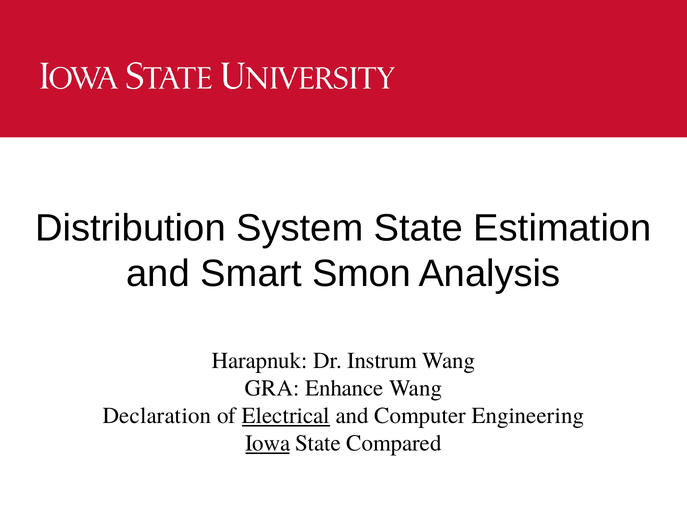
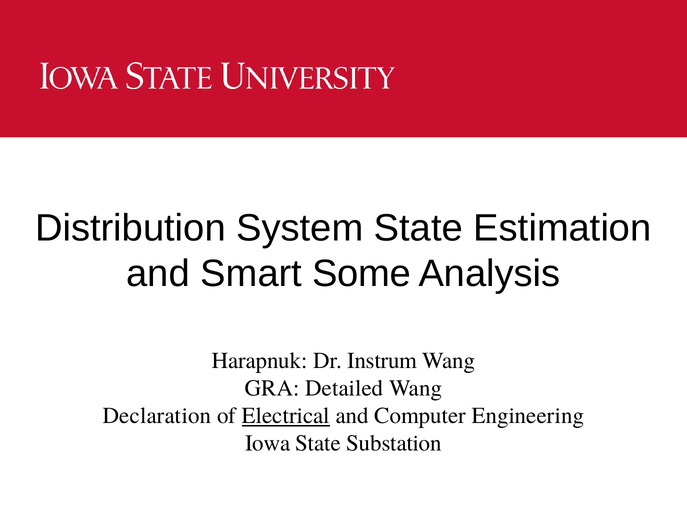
Smon: Smon -> Some
Enhance: Enhance -> Detailed
Iowa underline: present -> none
Compared: Compared -> Substation
